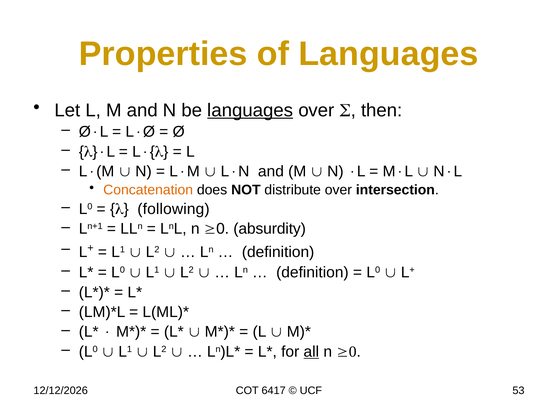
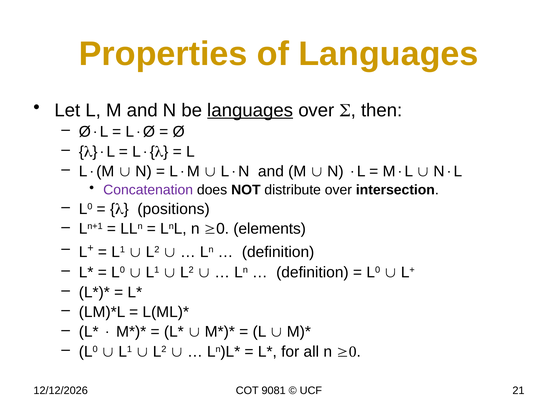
Concatenation colour: orange -> purple
following: following -> positions
absurdity: absurdity -> elements
all underline: present -> none
6417: 6417 -> 9081
53: 53 -> 21
